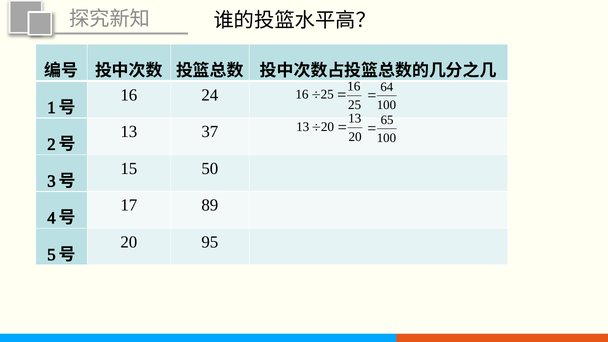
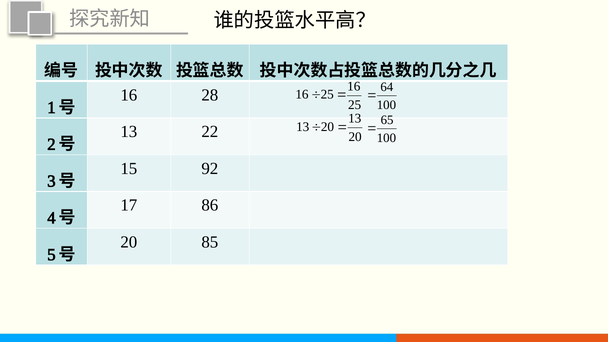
24: 24 -> 28
37: 37 -> 22
50: 50 -> 92
89: 89 -> 86
95: 95 -> 85
